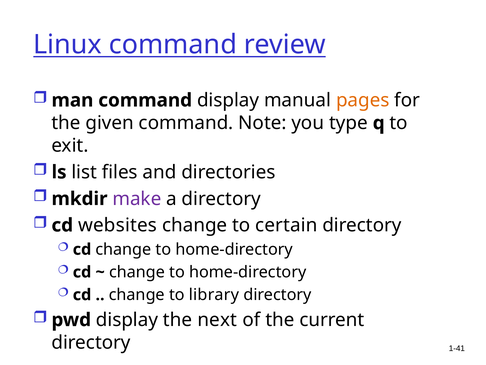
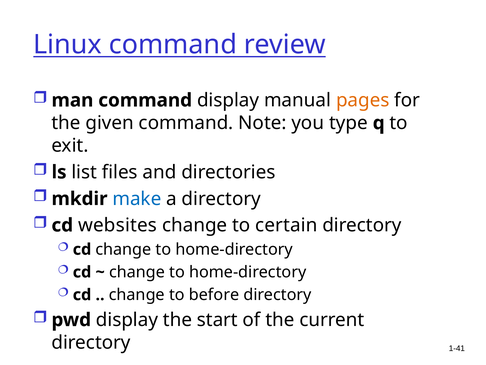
make colour: purple -> blue
library: library -> before
next: next -> start
